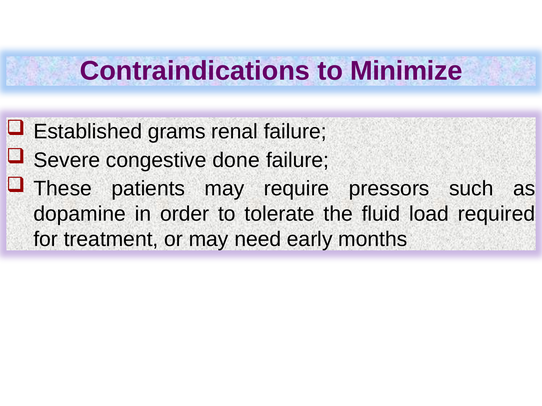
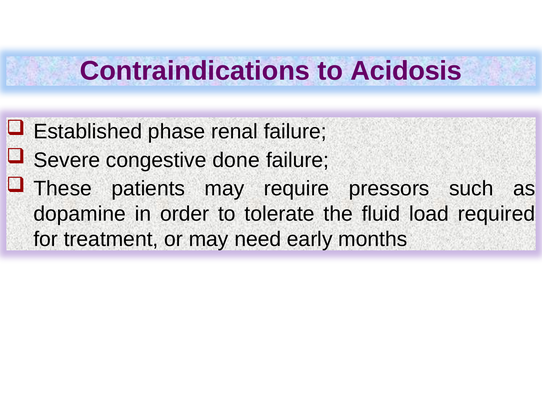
Minimize: Minimize -> Acidosis
grams: grams -> phase
